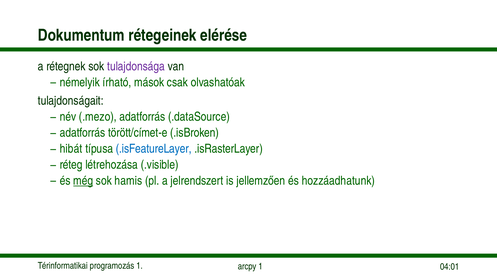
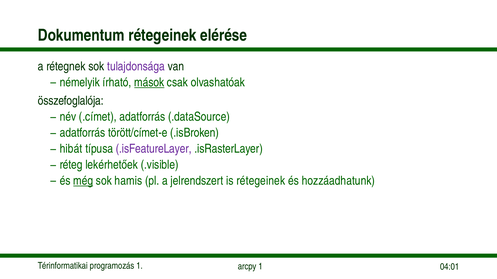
mások underline: none -> present
tulajdonságait: tulajdonságait -> összefoglalója
.mezo: .mezo -> .címet
.isFeatureLayer colour: blue -> purple
létrehozása: létrehozása -> lekérhetőek
is jellemzően: jellemzően -> rétegeinek
